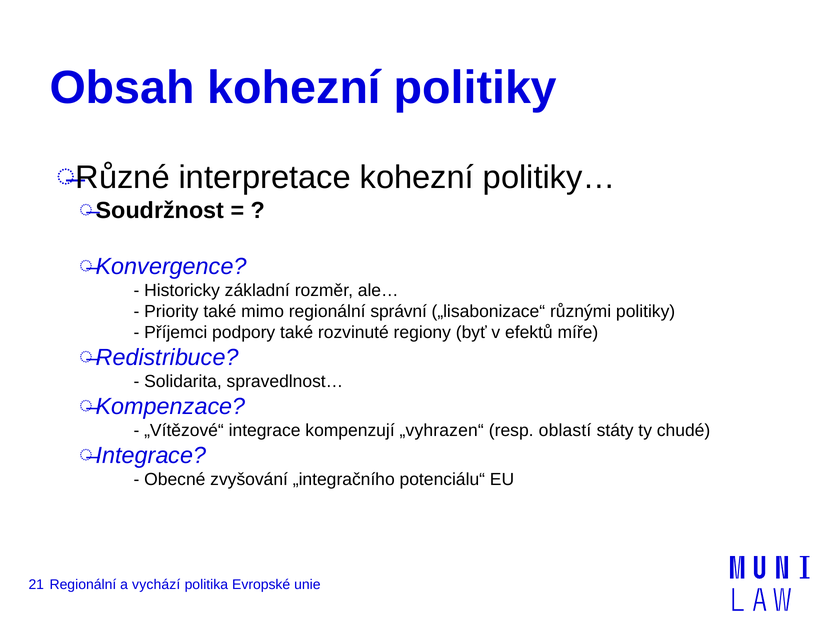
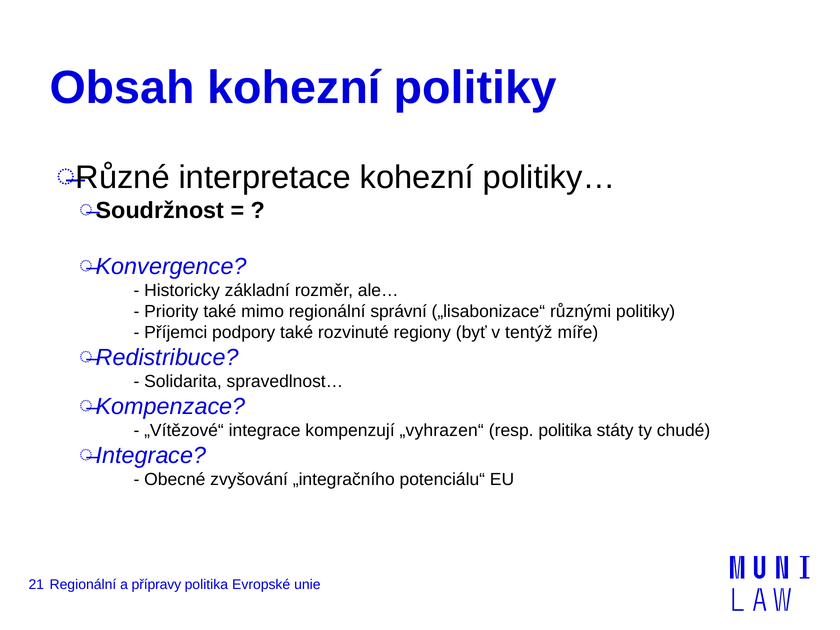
efektů: efektů -> tentýž
resp oblastí: oblastí -> politika
vychází: vychází -> přípravy
